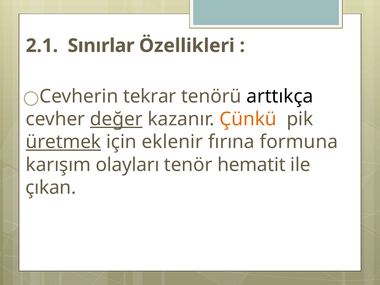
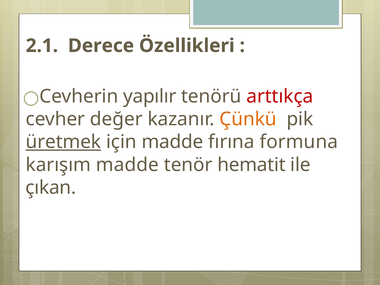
Sınırlar: Sınırlar -> Derece
tekrar: tekrar -> yapılır
arttıkça colour: black -> red
değer underline: present -> none
için eklenir: eklenir -> madde
karışım olayları: olayları -> madde
